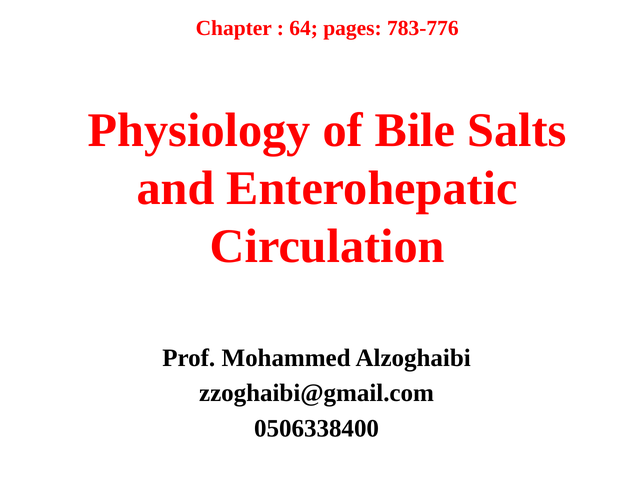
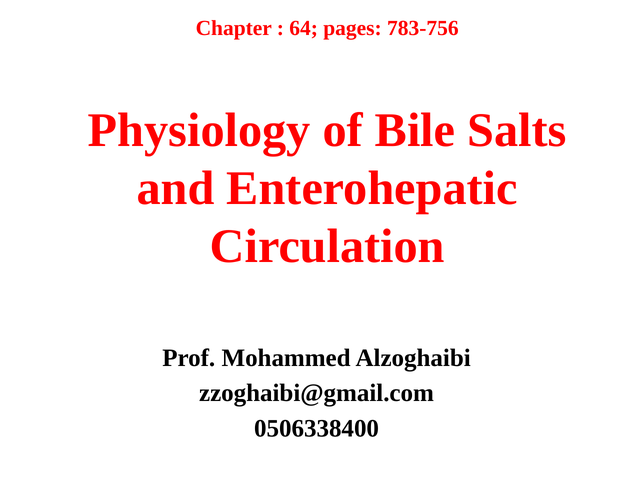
783-776: 783-776 -> 783-756
